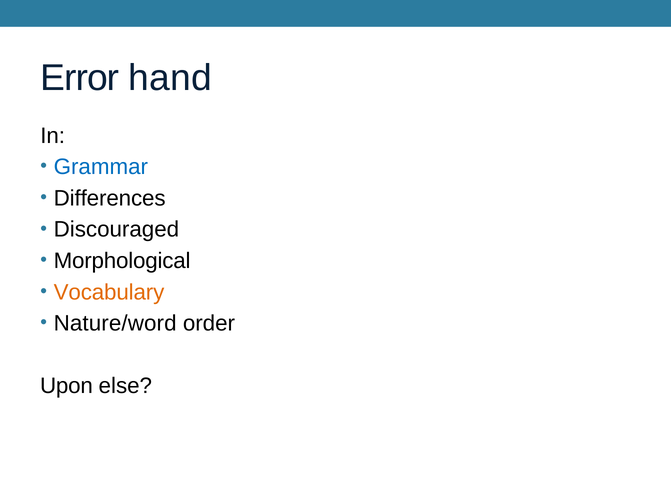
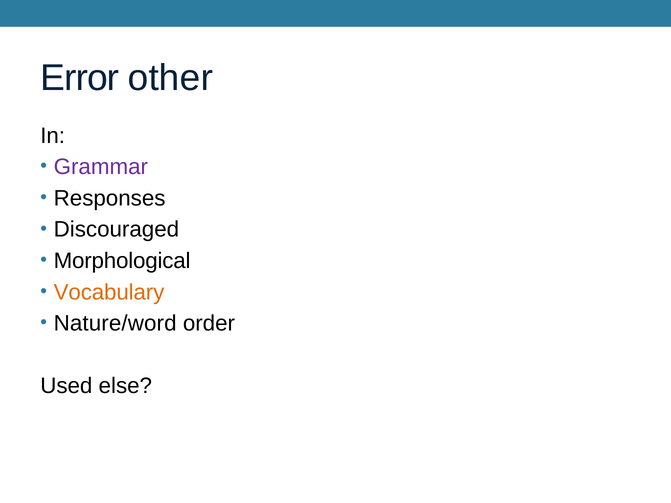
hand: hand -> other
Grammar colour: blue -> purple
Differences: Differences -> Responses
Upon: Upon -> Used
